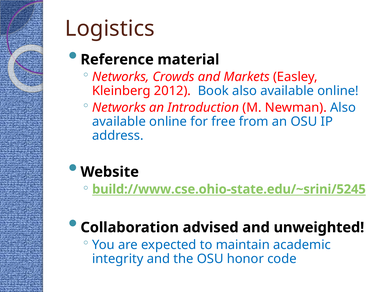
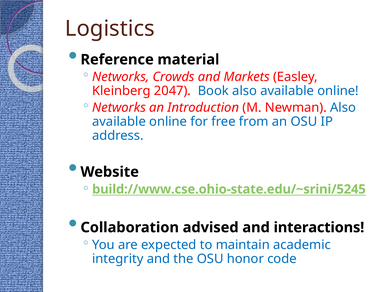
2012: 2012 -> 2047
unweighted: unweighted -> interactions
